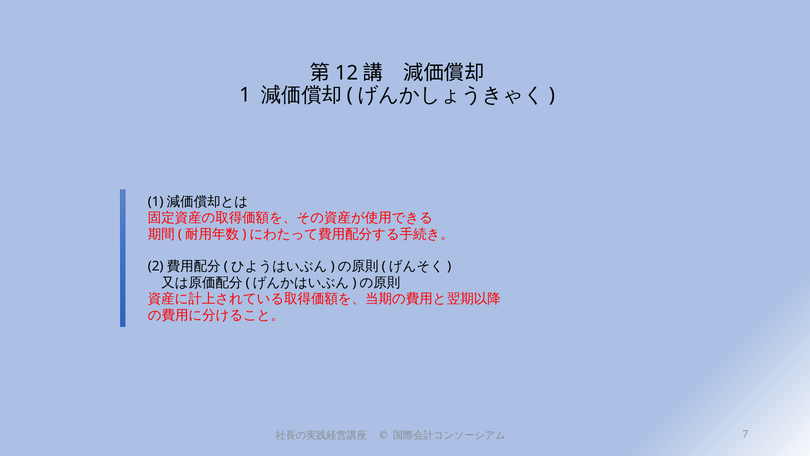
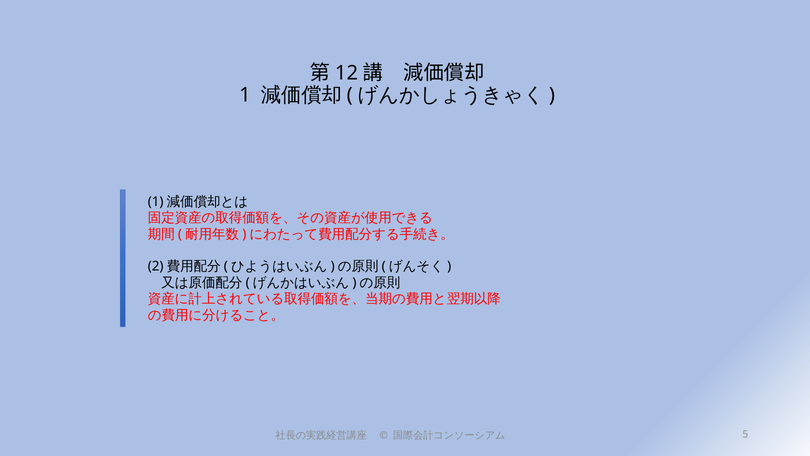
7: 7 -> 5
